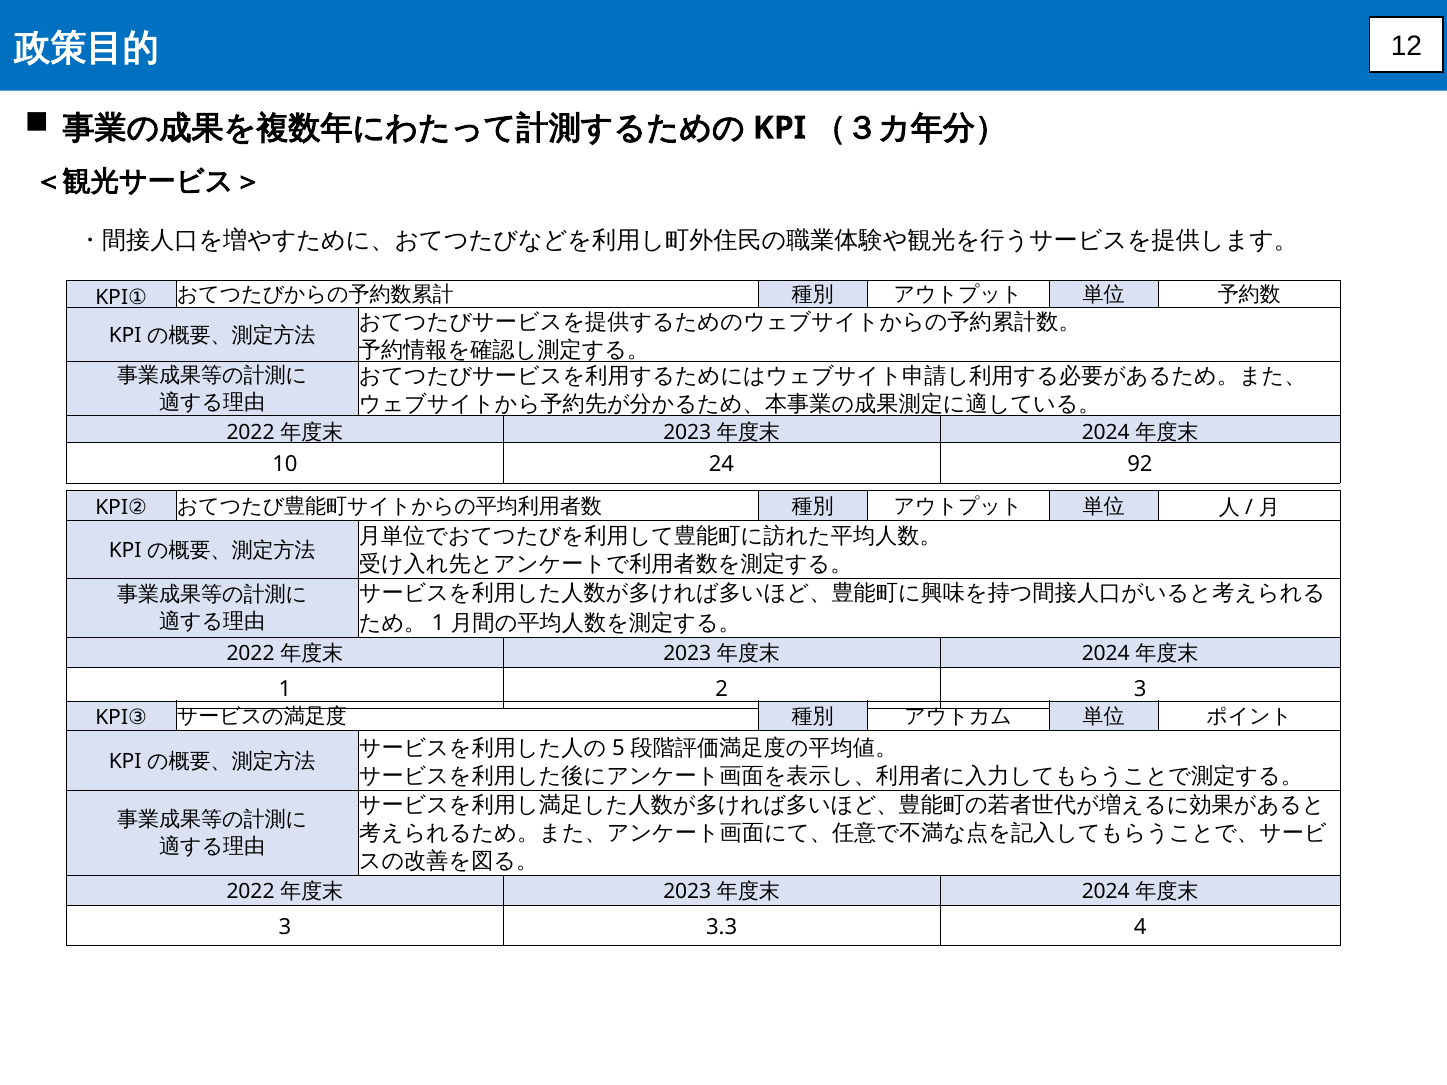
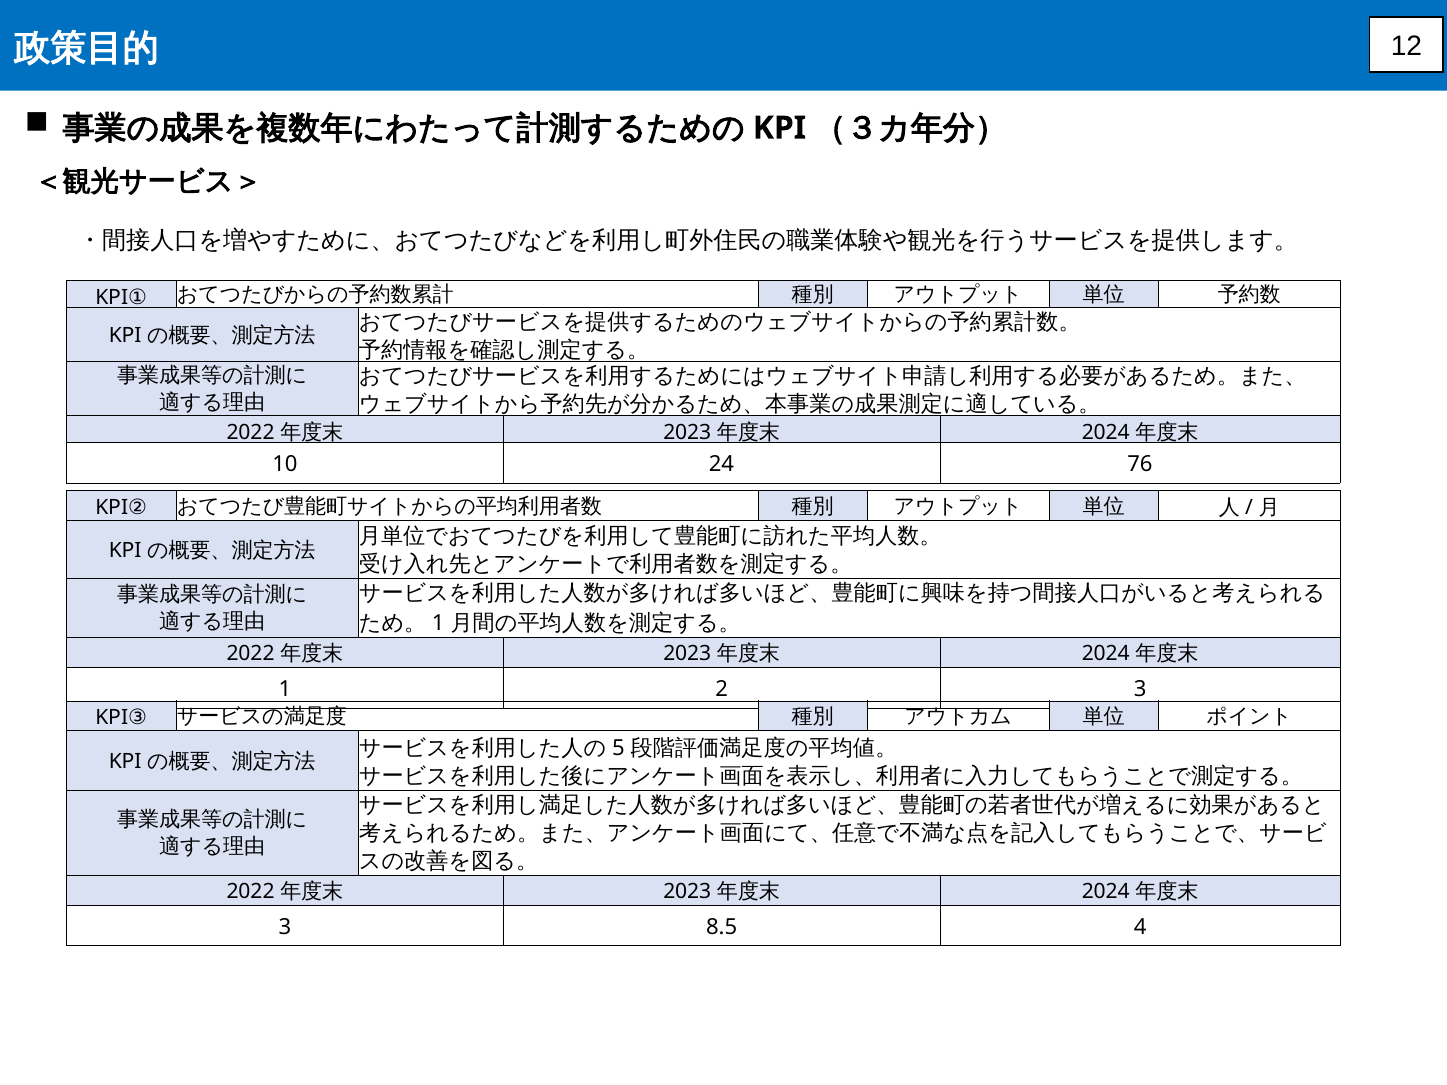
92: 92 -> 76
3.3: 3.3 -> 8.5
